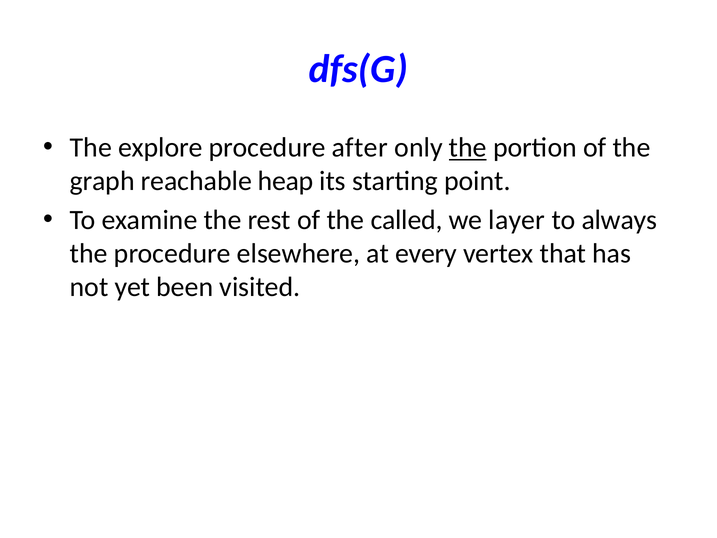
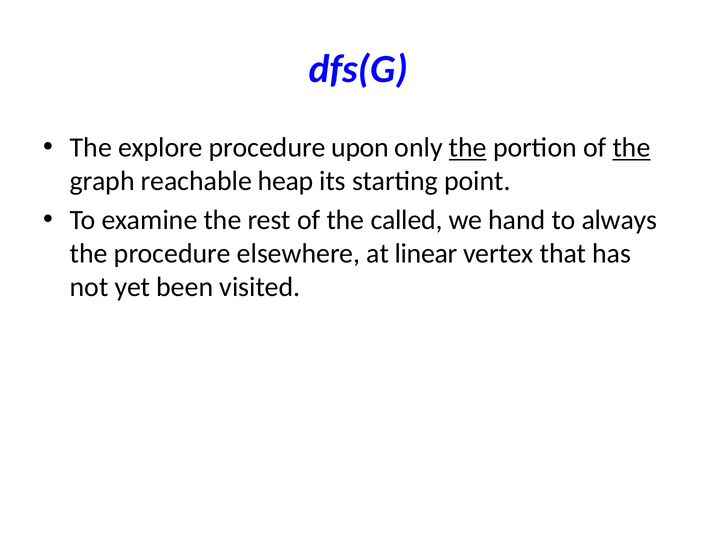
after: after -> upon
the at (631, 148) underline: none -> present
layer: layer -> hand
every: every -> linear
